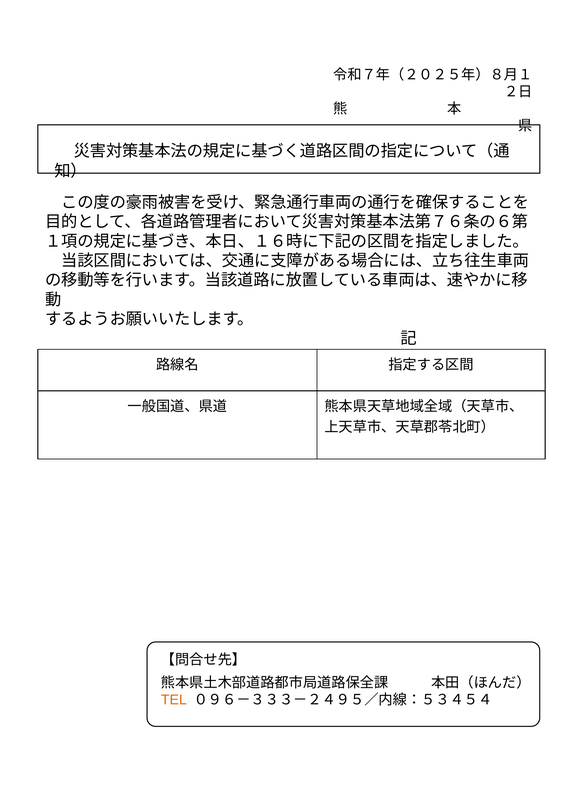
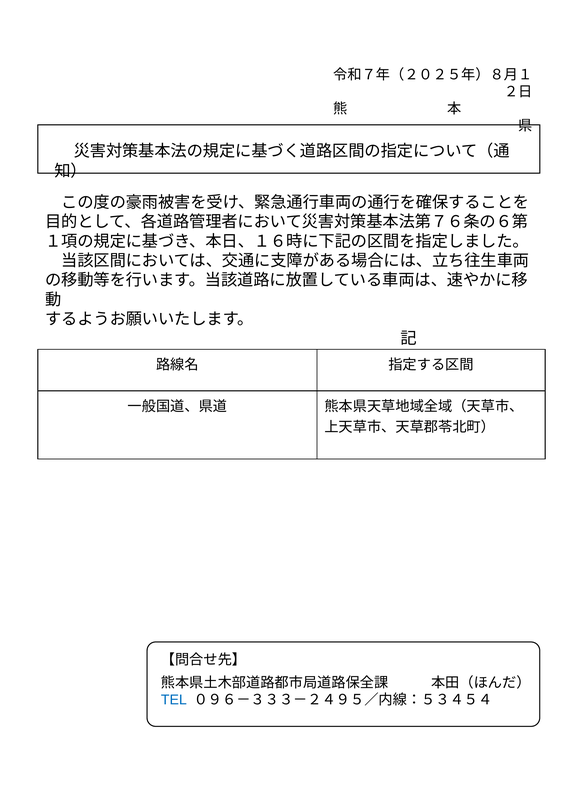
TEL colour: orange -> blue
